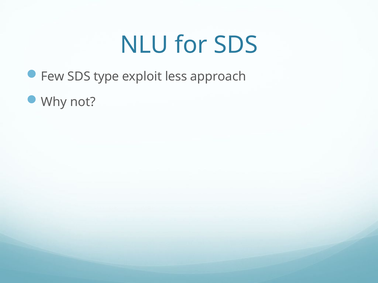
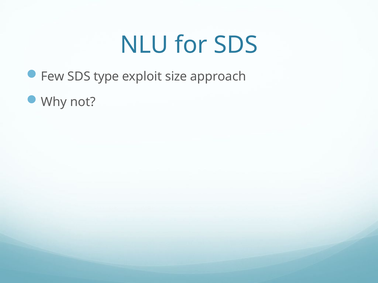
less: less -> size
